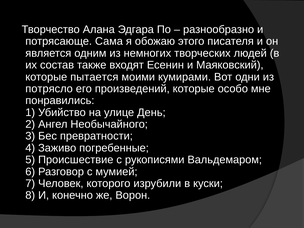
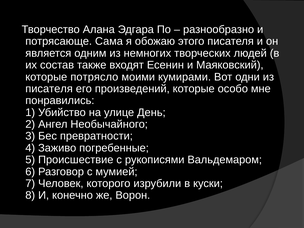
пытается: пытается -> потрясло
потрясло at (49, 89): потрясло -> писателя
